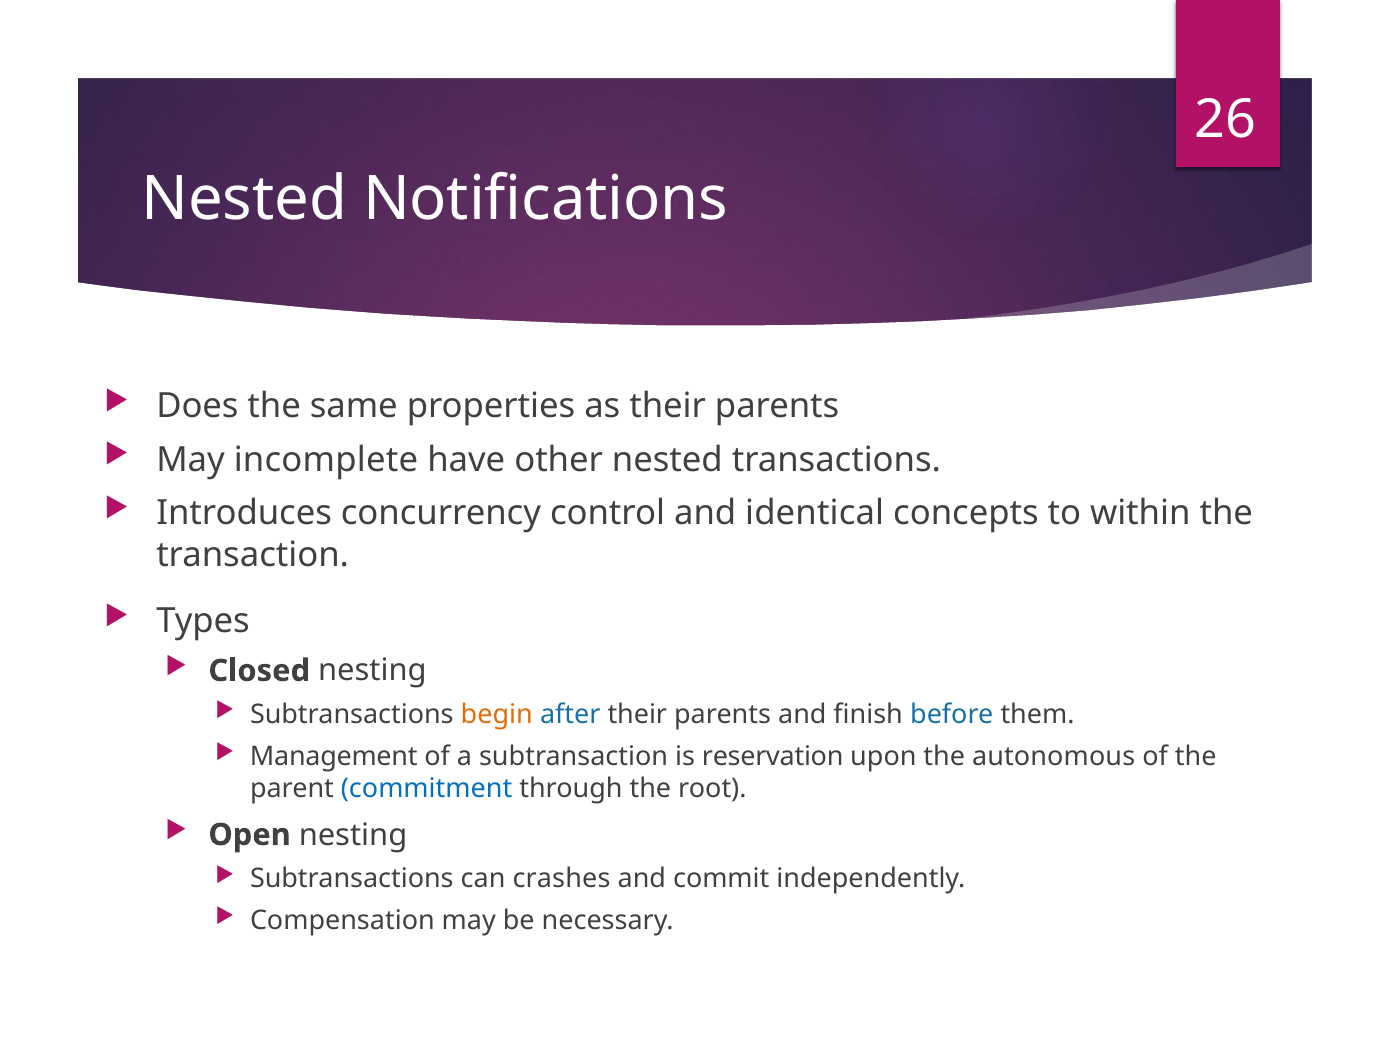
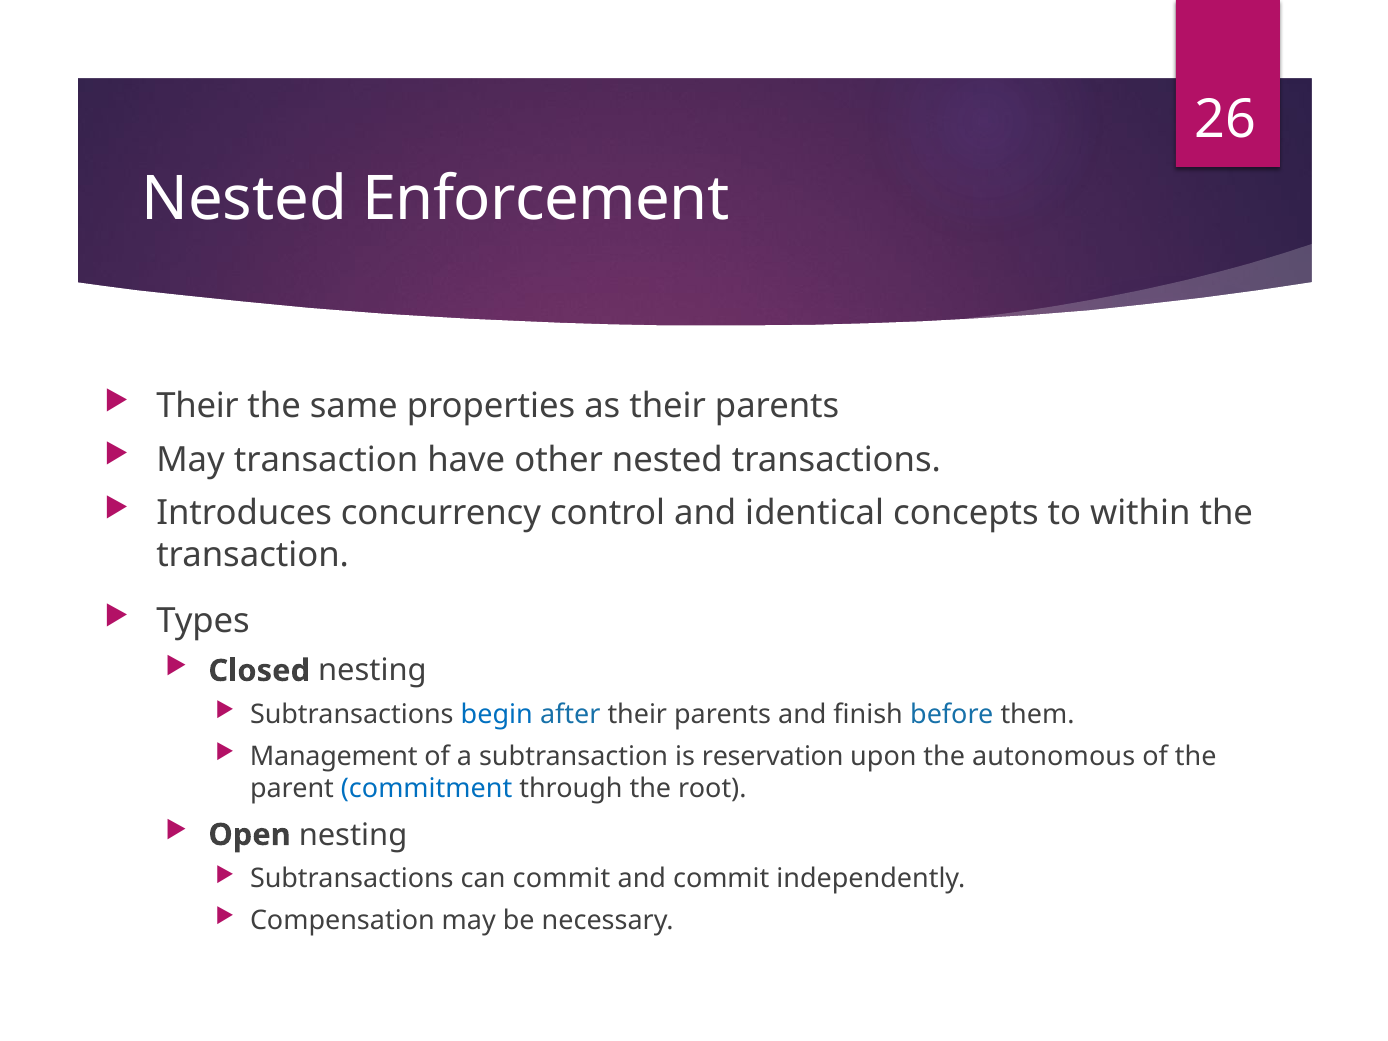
Notifications: Notifications -> Enforcement
Does at (197, 406): Does -> Their
May incomplete: incomplete -> transaction
begin colour: orange -> blue
can crashes: crashes -> commit
